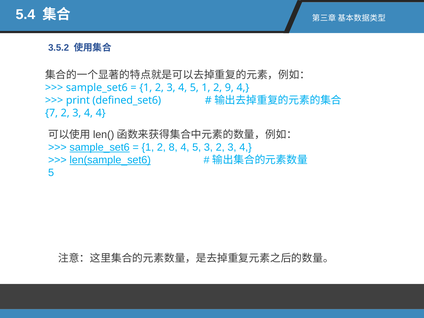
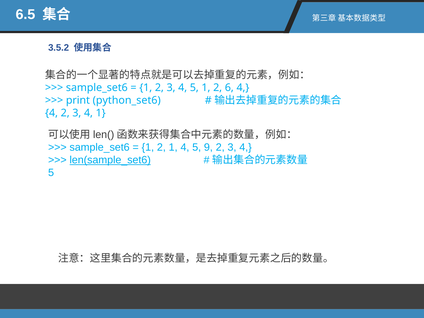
5.4: 5.4 -> 6.5
9: 9 -> 6
defined_set6: defined_set6 -> python_set6
7 at (52, 113): 7 -> 4
4 4: 4 -> 1
sample_set6 at (100, 147) underline: present -> none
2 8: 8 -> 1
5 3: 3 -> 9
